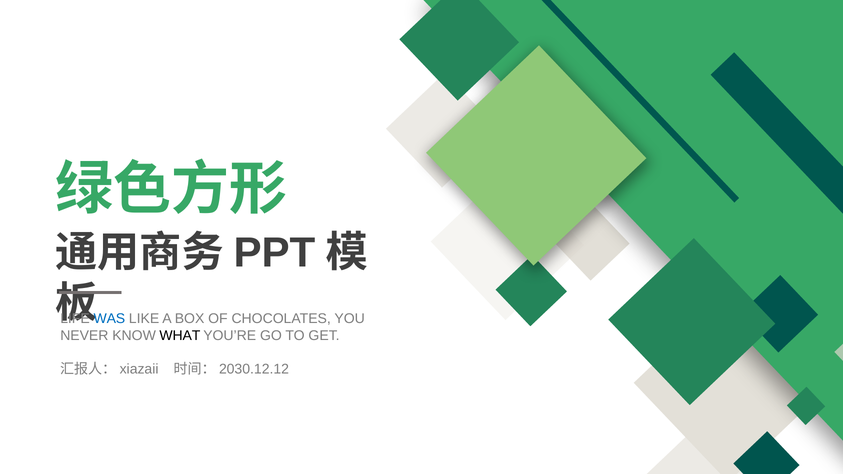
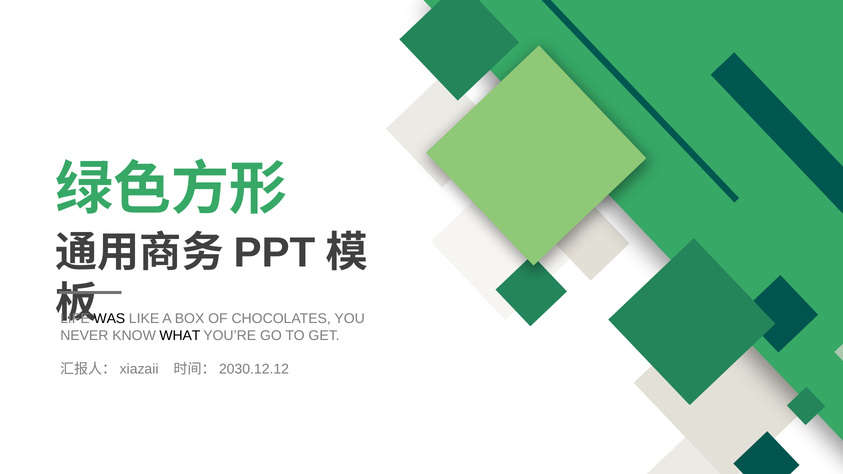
WAS colour: blue -> black
